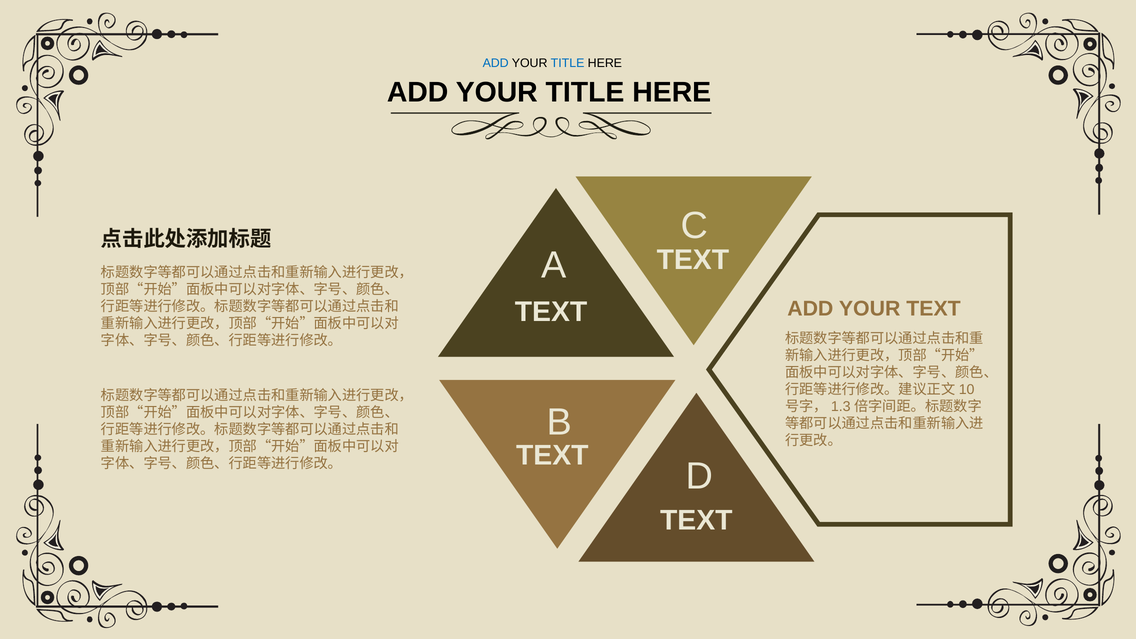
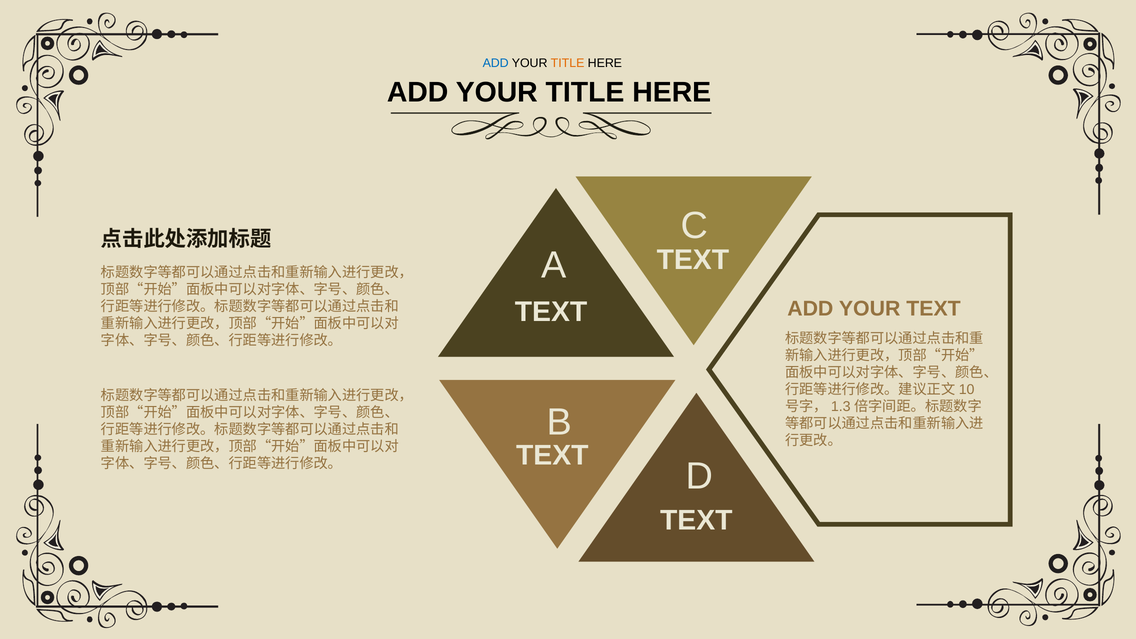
TITLE at (568, 63) colour: blue -> orange
